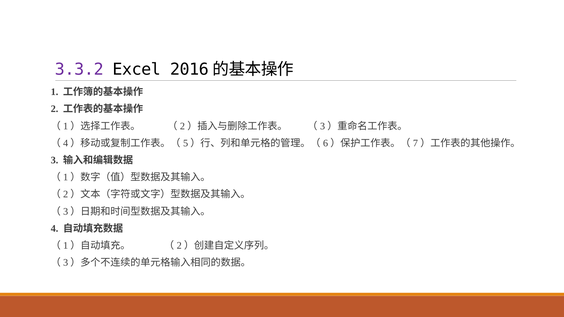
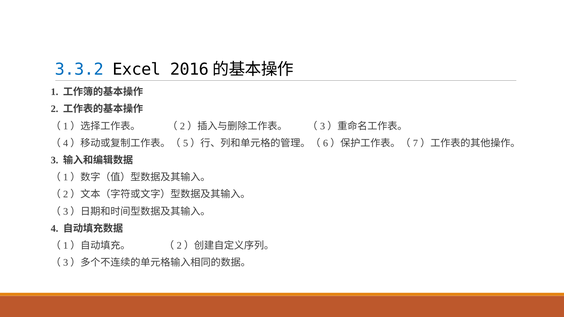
3.3.2 colour: purple -> blue
